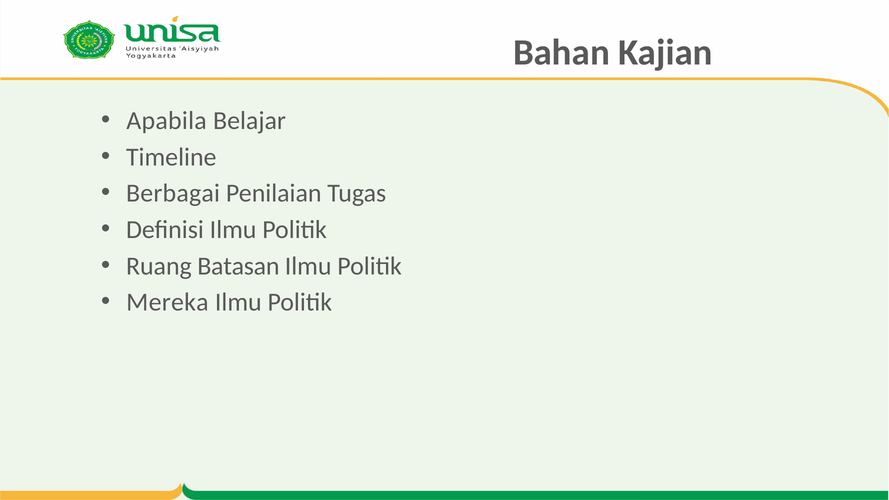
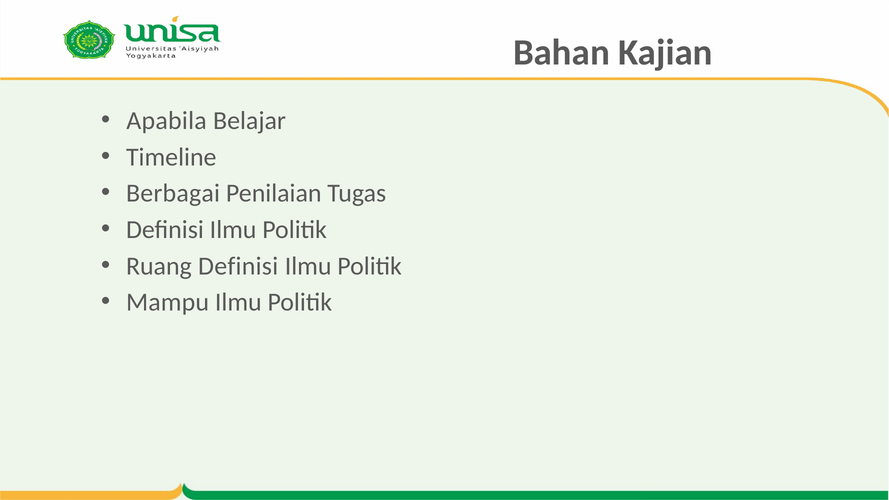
Ruang Batasan: Batasan -> Definisi
Mereka: Mereka -> Mampu
